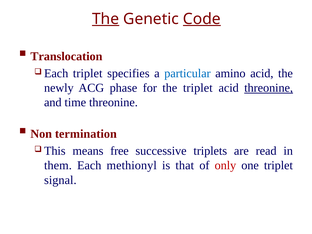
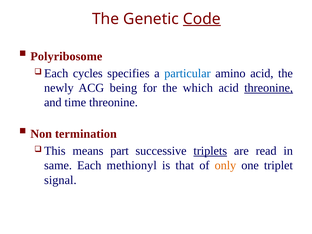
The at (106, 19) underline: present -> none
Translocation: Translocation -> Polyribosome
triplet at (88, 73): triplet -> cycles
phase: phase -> being
the triplet: triplet -> which
free: free -> part
triplets underline: none -> present
them: them -> same
only colour: red -> orange
